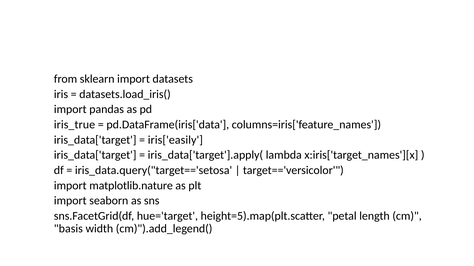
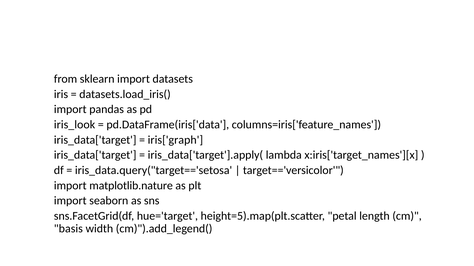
iris_true: iris_true -> iris_look
iris['easily: iris['easily -> iris['graph
